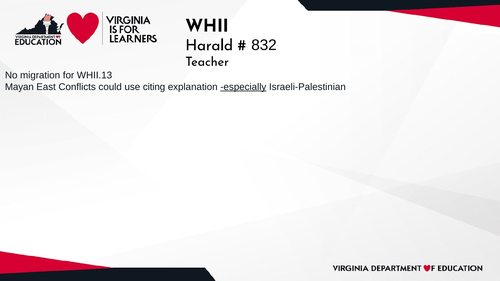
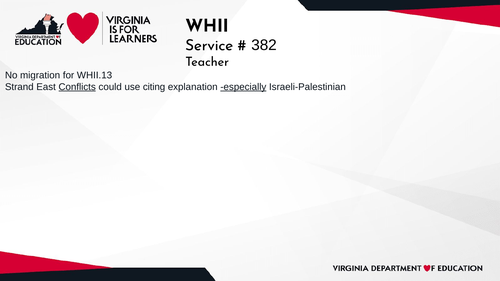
Harald: Harald -> Service
832: 832 -> 382
Mayan: Mayan -> Strand
Conflicts underline: none -> present
